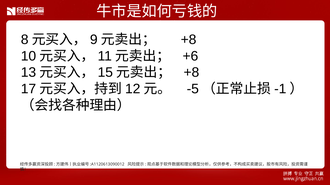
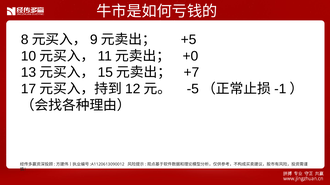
+8 at (189, 40): +8 -> +5
+6: +6 -> +0
+8 at (191, 73): +8 -> +7
